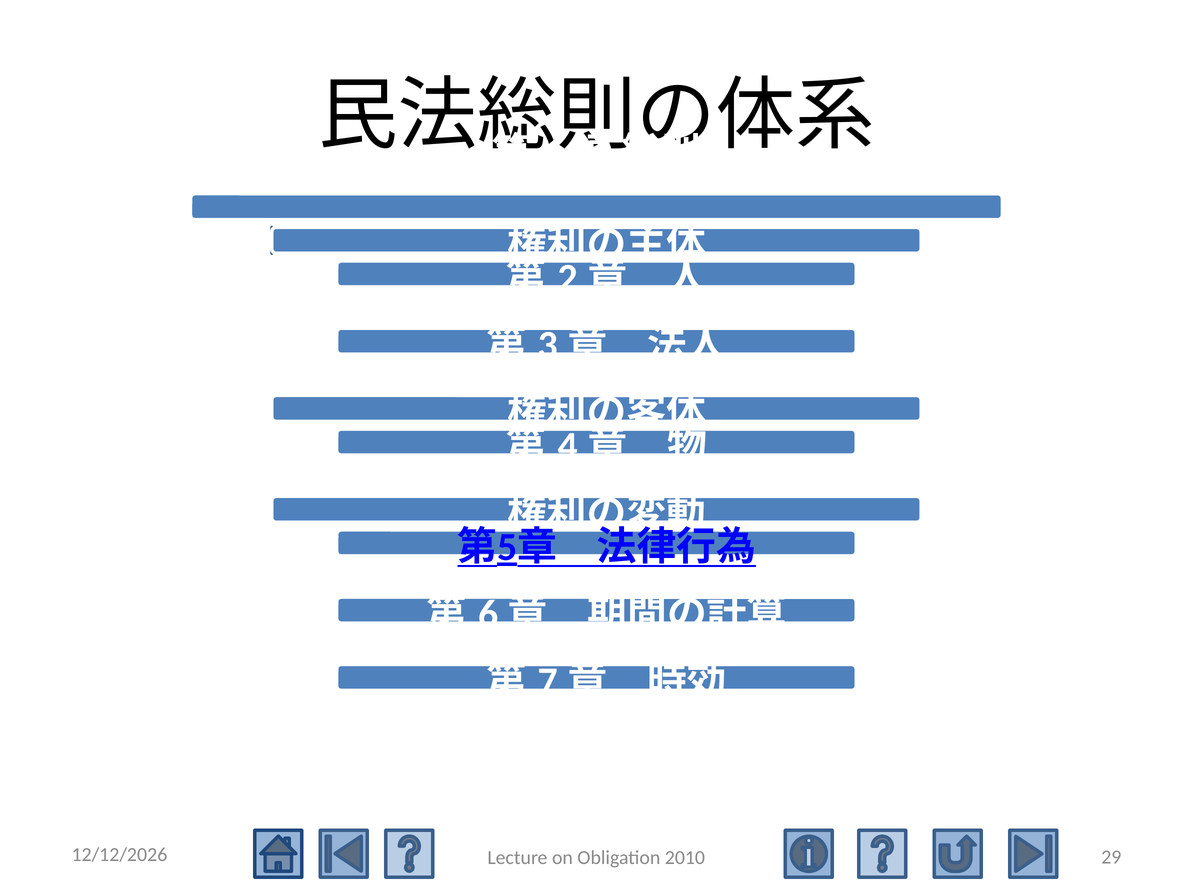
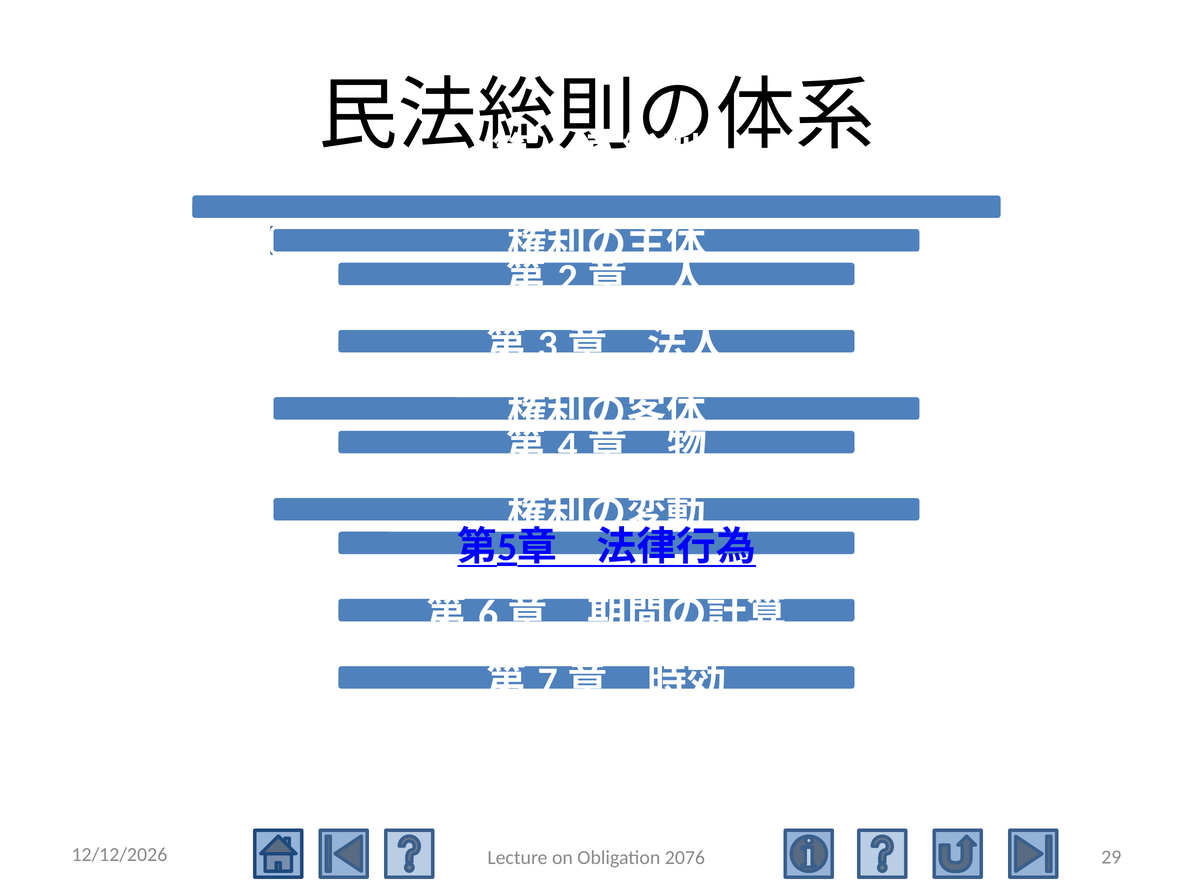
2010: 2010 -> 2076
